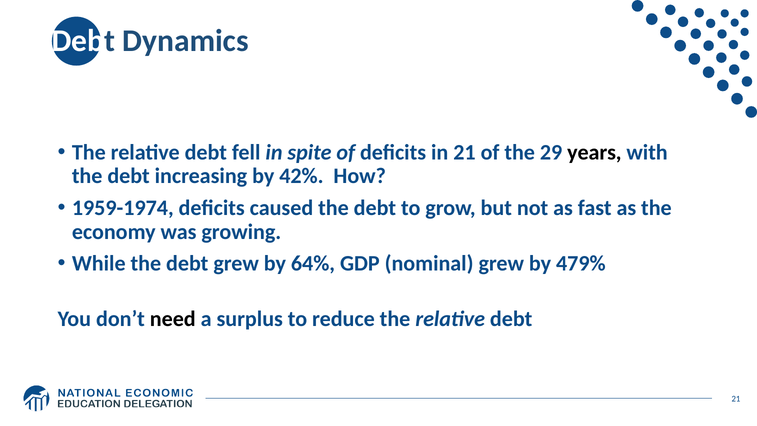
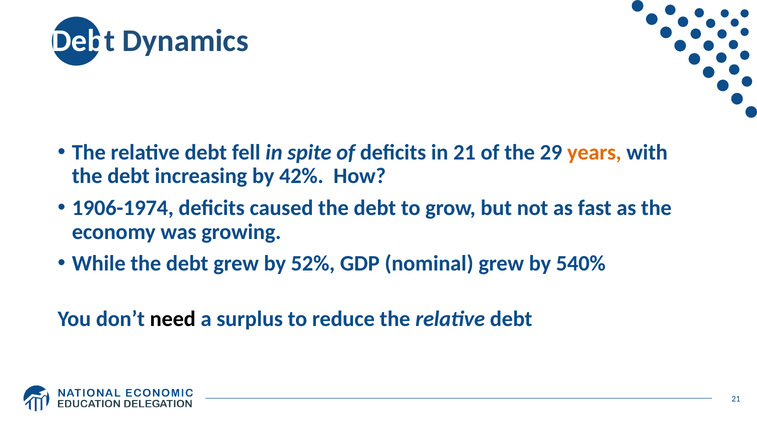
years colour: black -> orange
1959-1974: 1959-1974 -> 1906-1974
64%: 64% -> 52%
479%: 479% -> 540%
